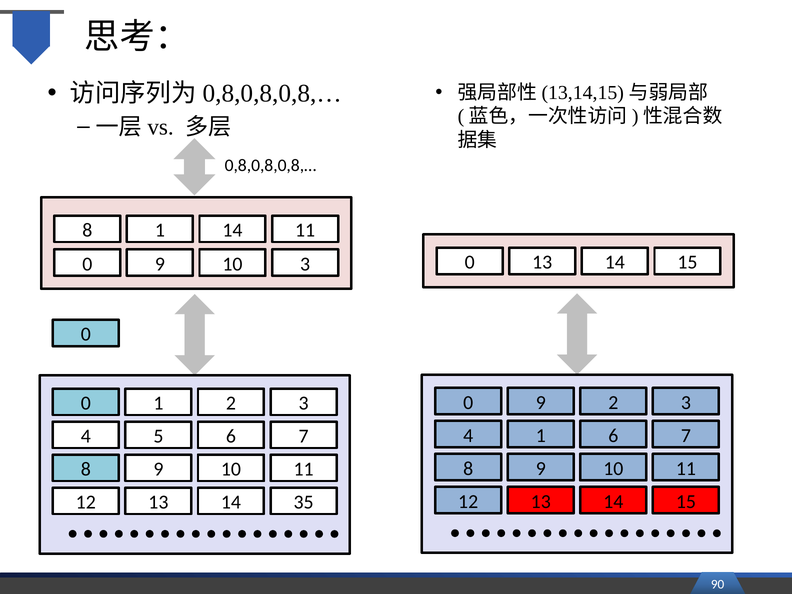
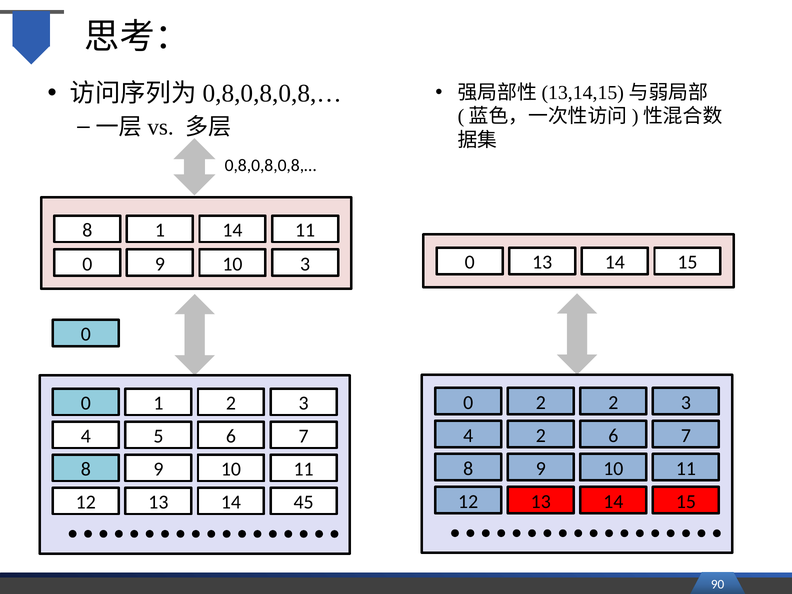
0 9: 9 -> 2
1 at (541, 436): 1 -> 2
35: 35 -> 45
